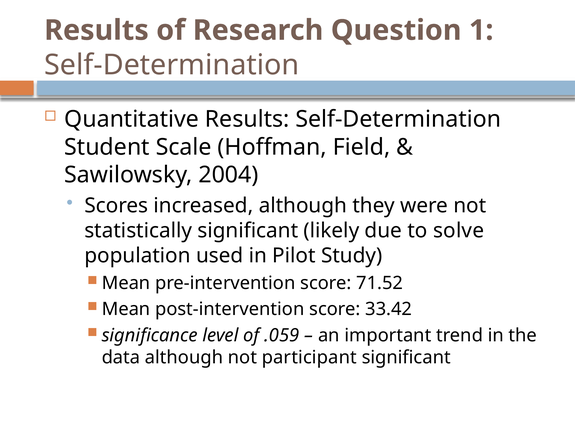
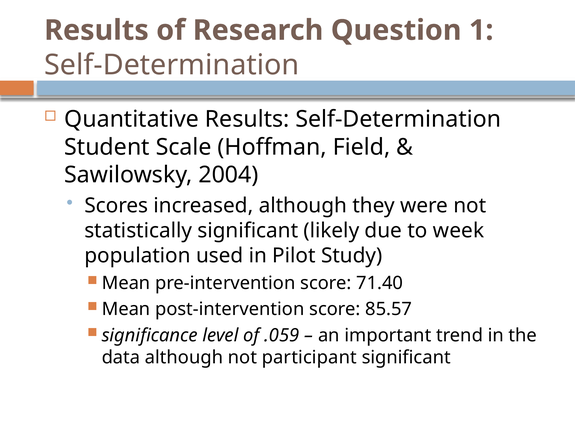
solve: solve -> week
71.52: 71.52 -> 71.40
33.42: 33.42 -> 85.57
